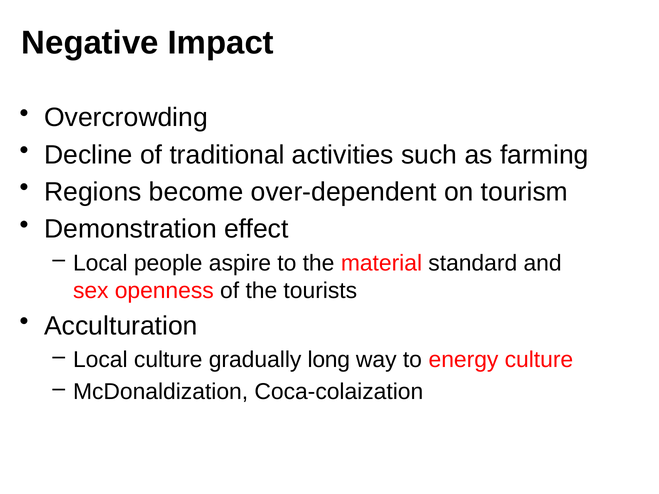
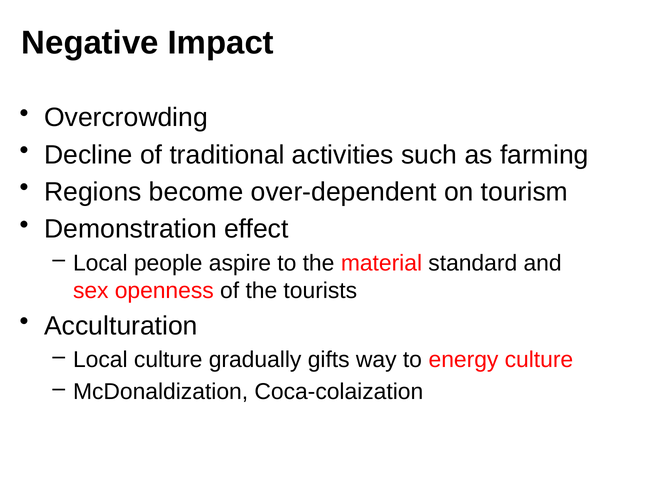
long: long -> gifts
